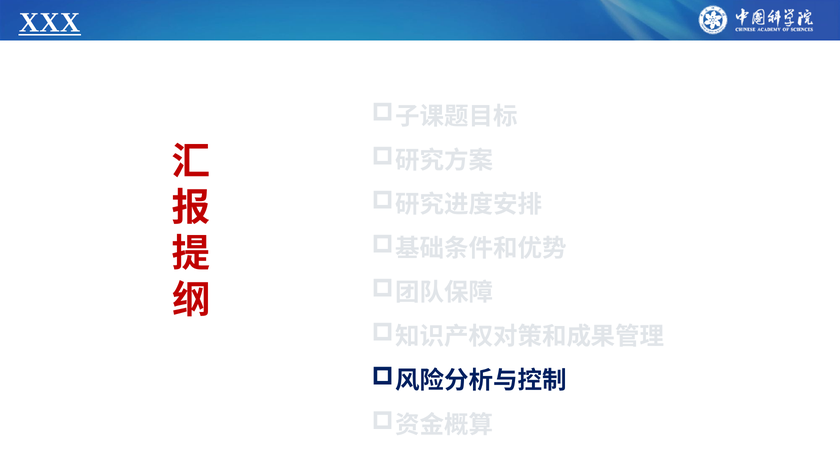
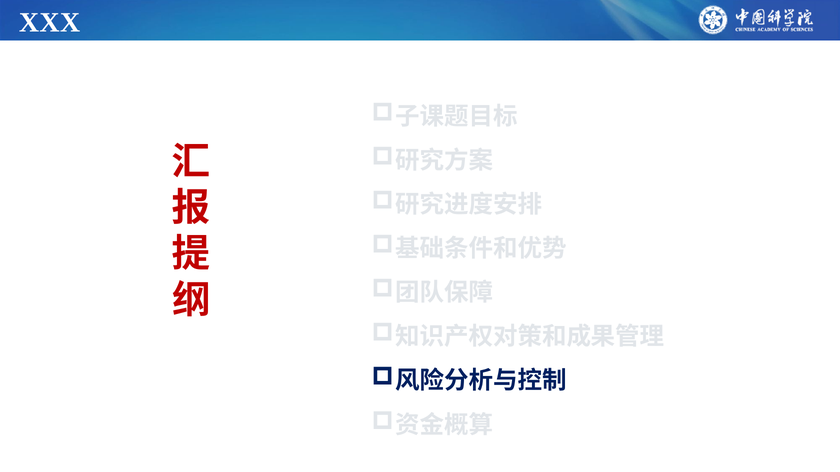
XXX underline: present -> none
